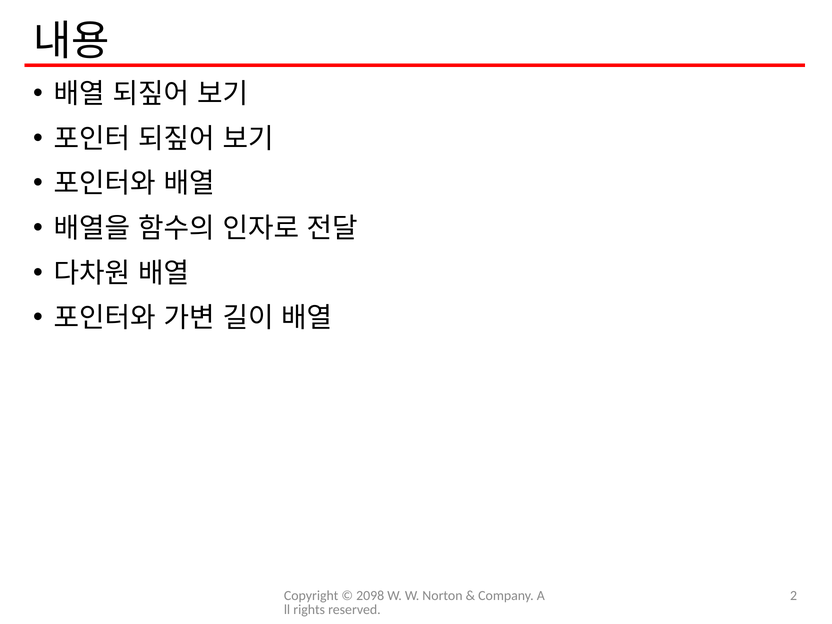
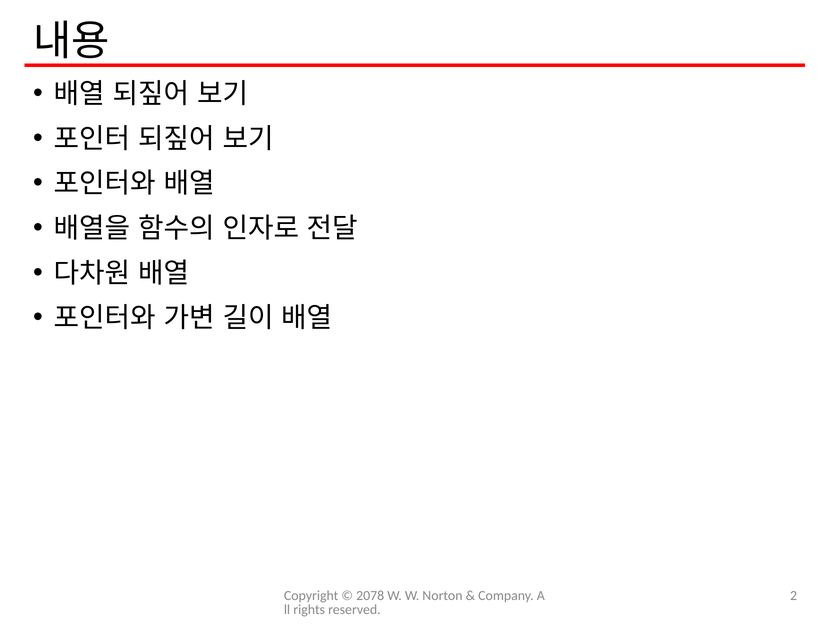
2098: 2098 -> 2078
